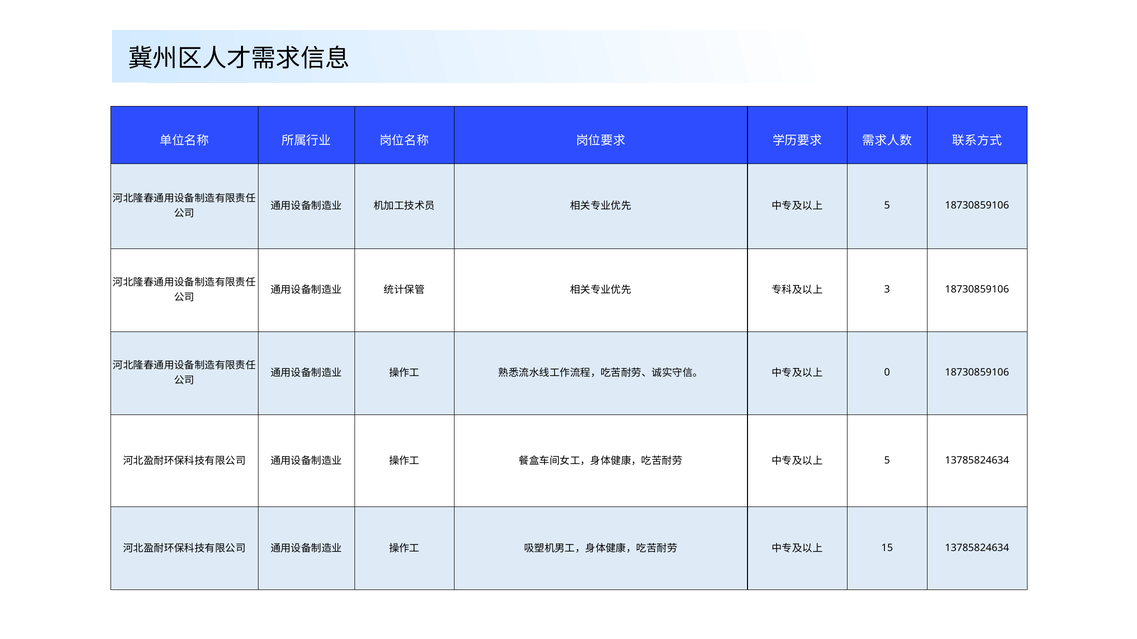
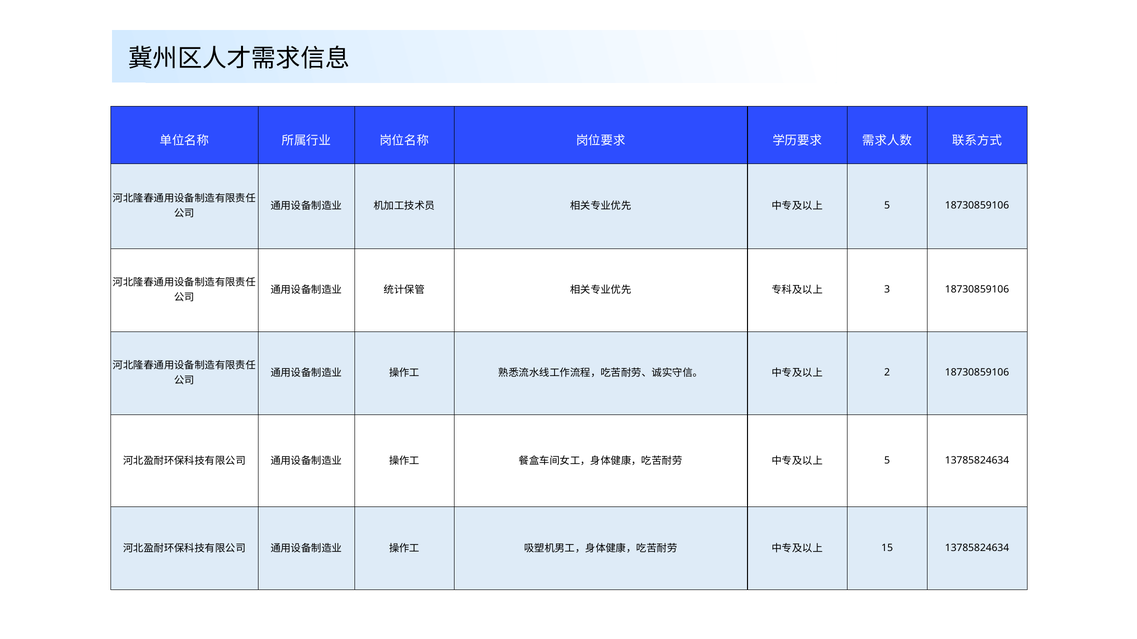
0: 0 -> 2
